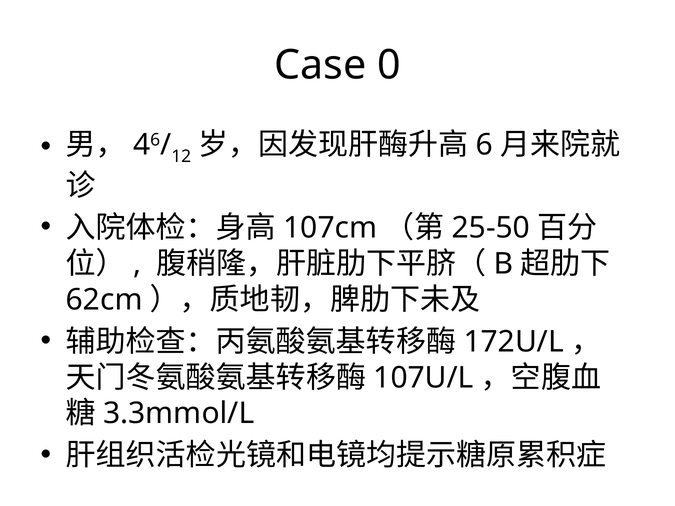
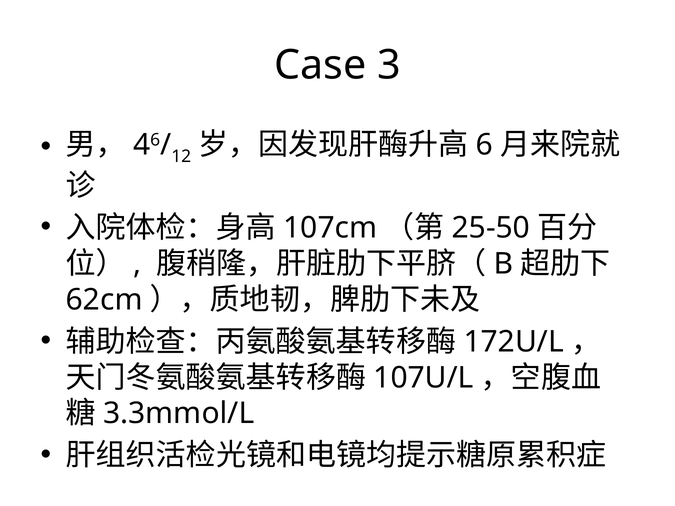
0: 0 -> 3
